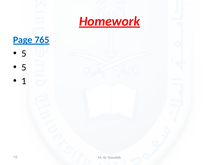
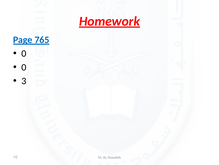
5 at (24, 53): 5 -> 0
5 at (24, 67): 5 -> 0
1: 1 -> 3
